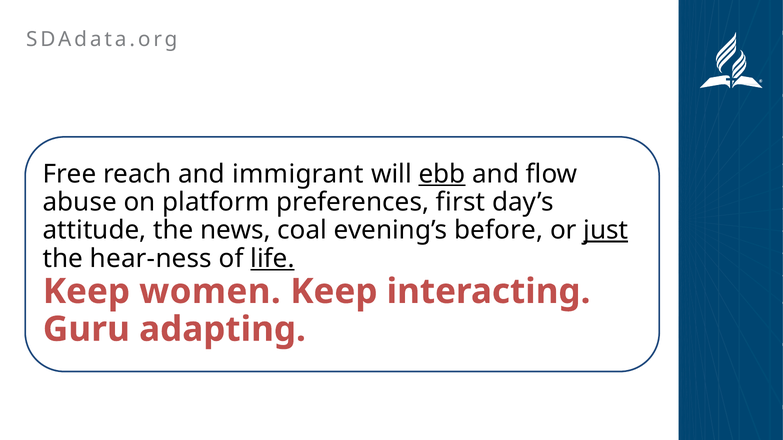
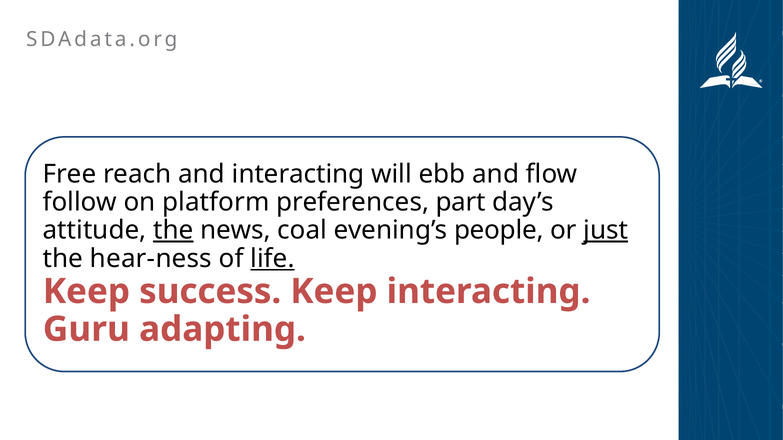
and immigrant: immigrant -> interacting
ebb underline: present -> none
abuse: abuse -> follow
first: first -> part
the at (173, 231) underline: none -> present
before: before -> people
women: women -> success
